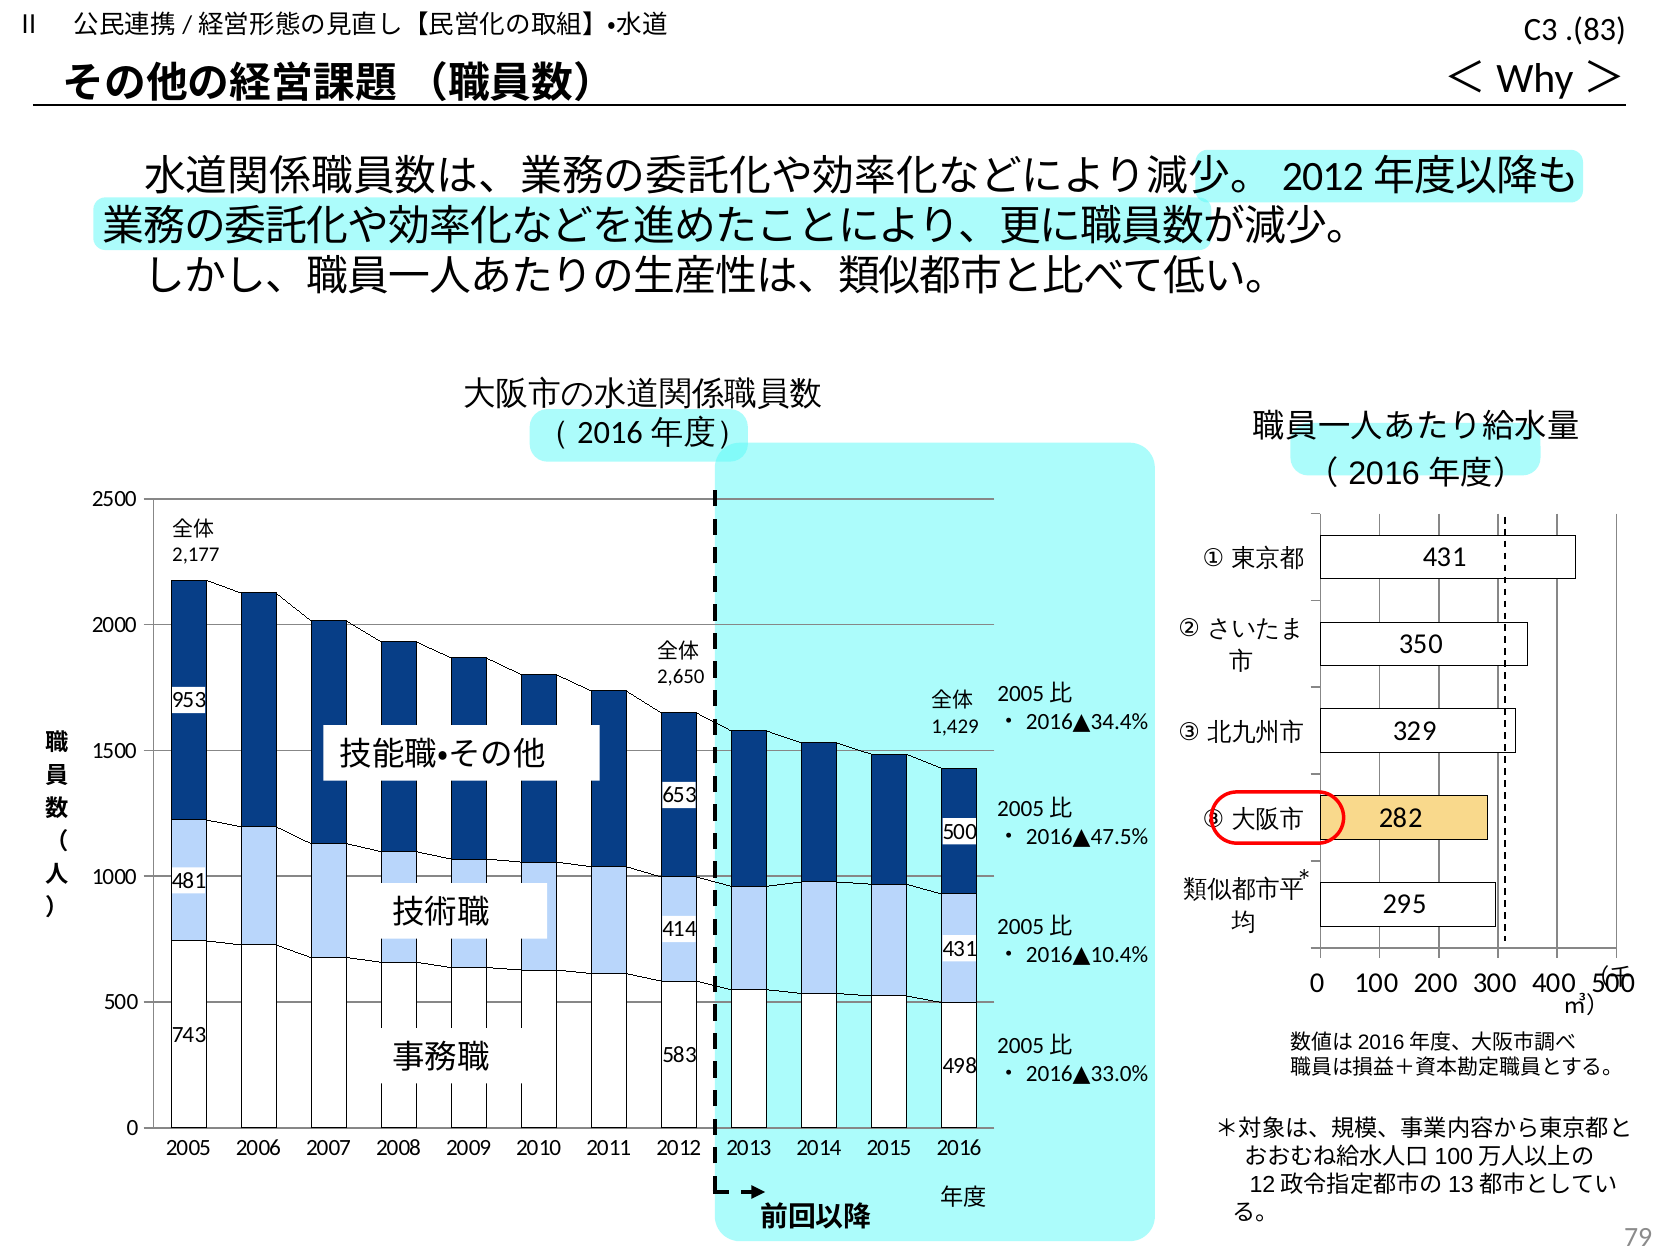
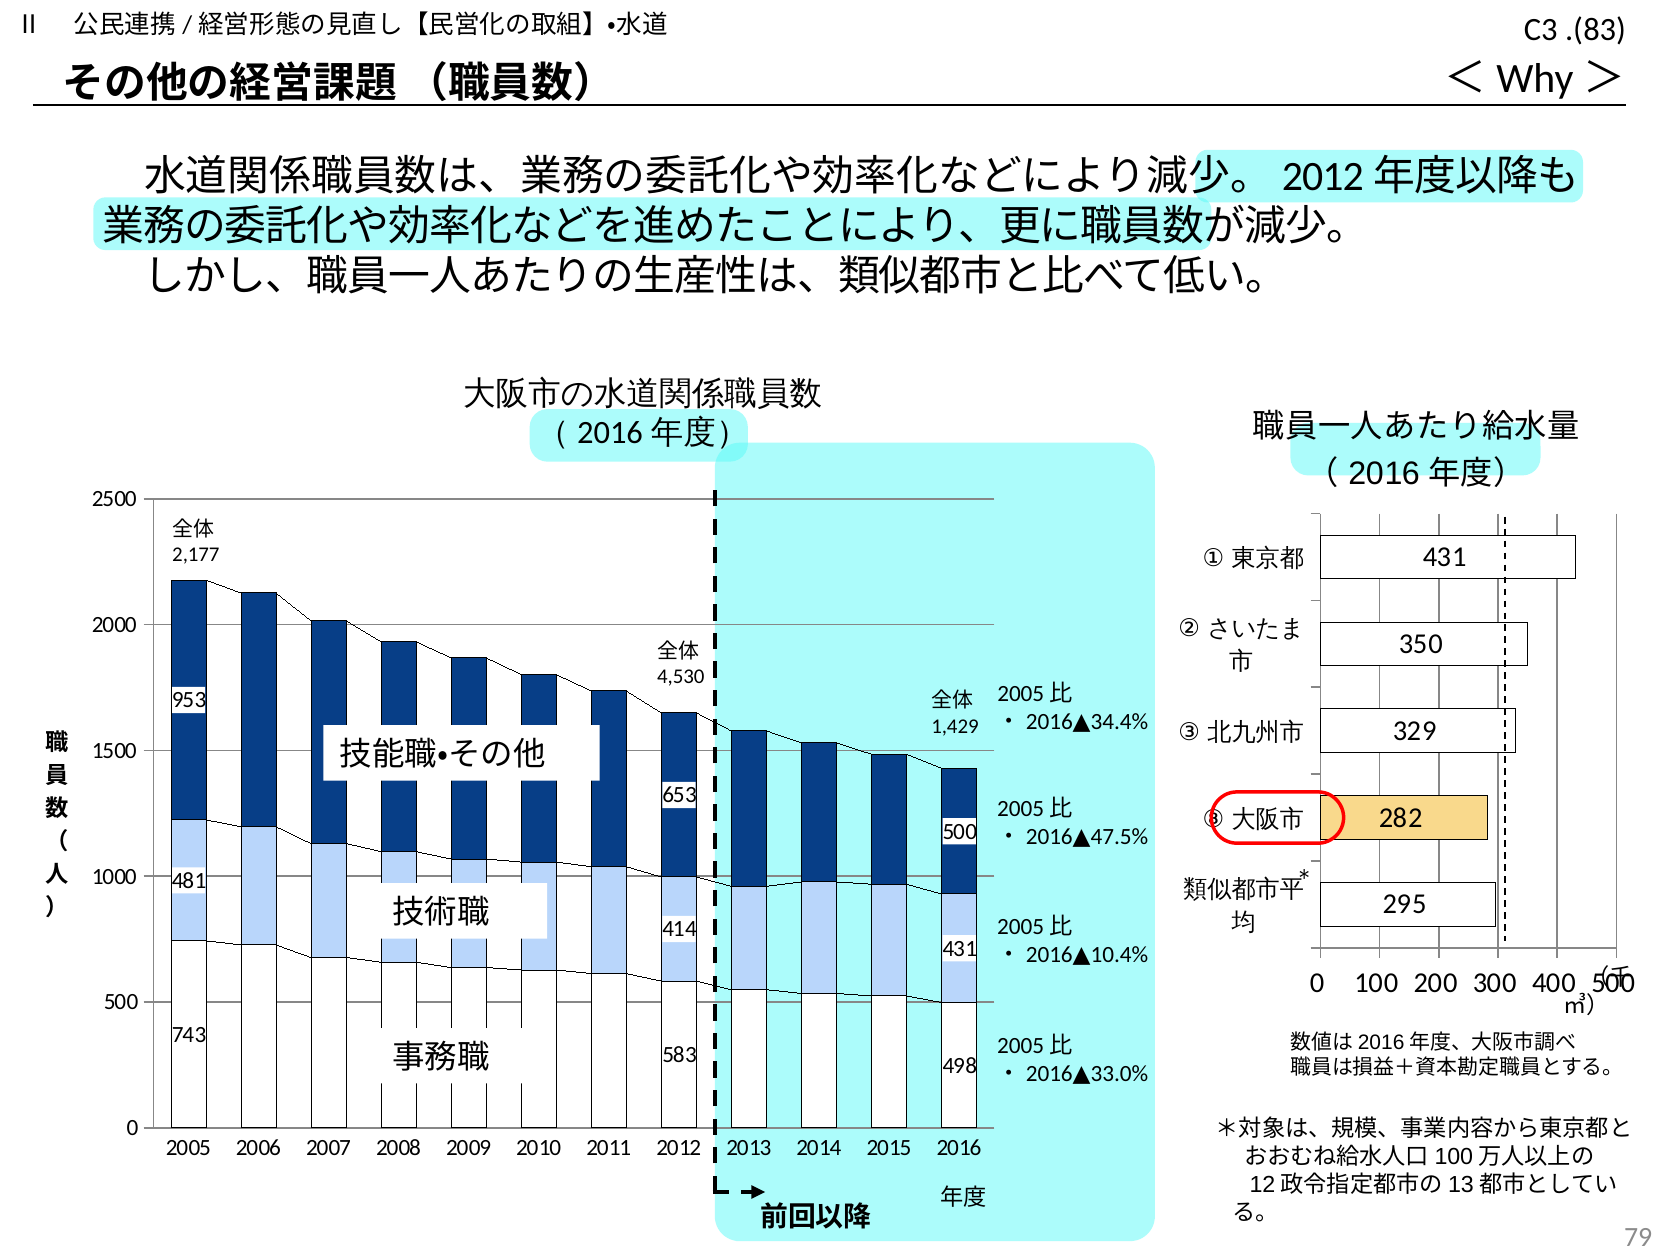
2,650: 2,650 -> 4,530
